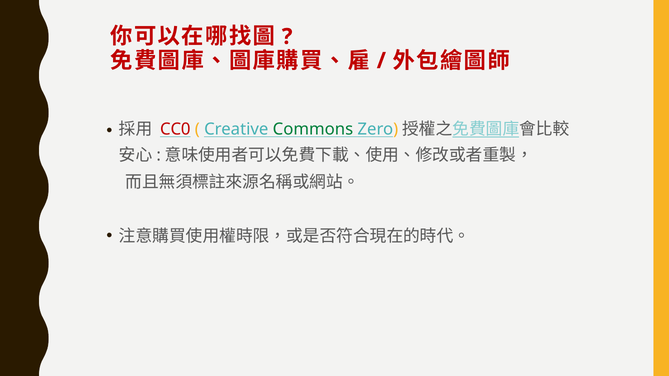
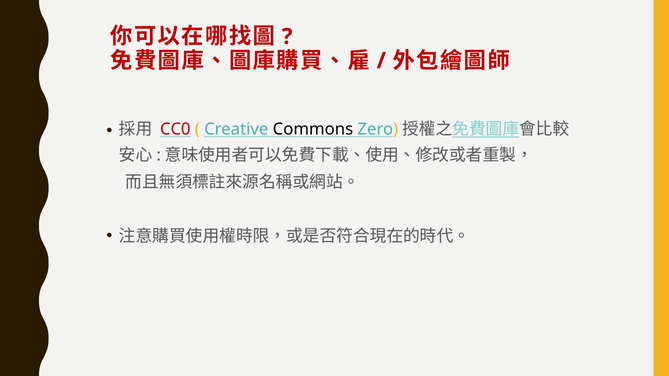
Commons colour: green -> black
